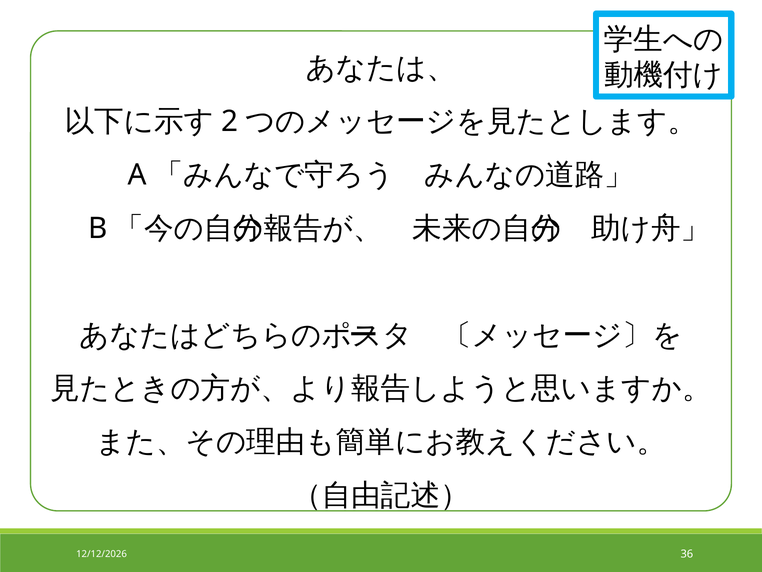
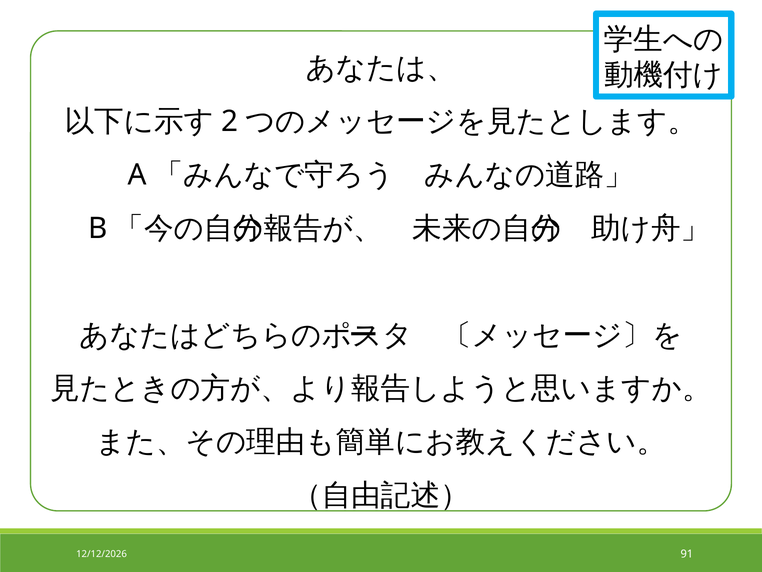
36: 36 -> 91
